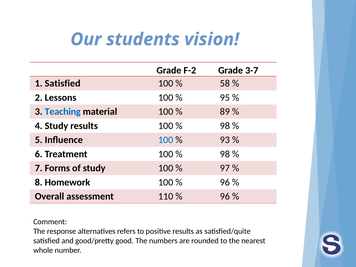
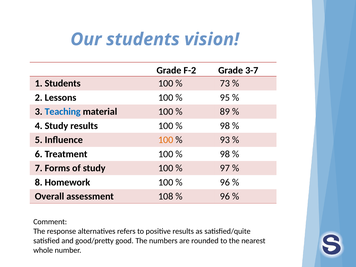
1 Satisfied: Satisfied -> Students
58: 58 -> 73
100 at (166, 140) colour: blue -> orange
110: 110 -> 108
